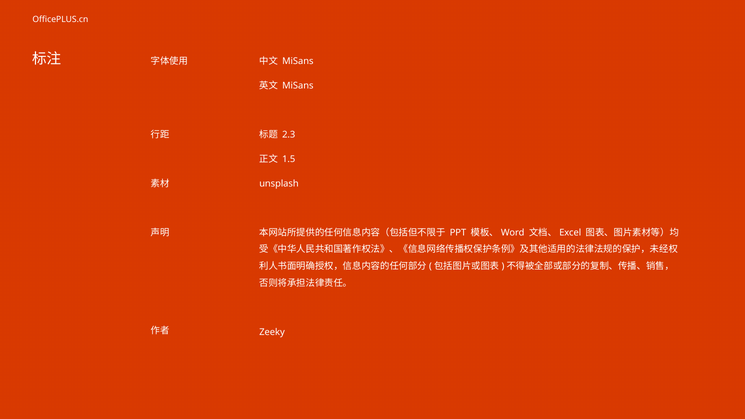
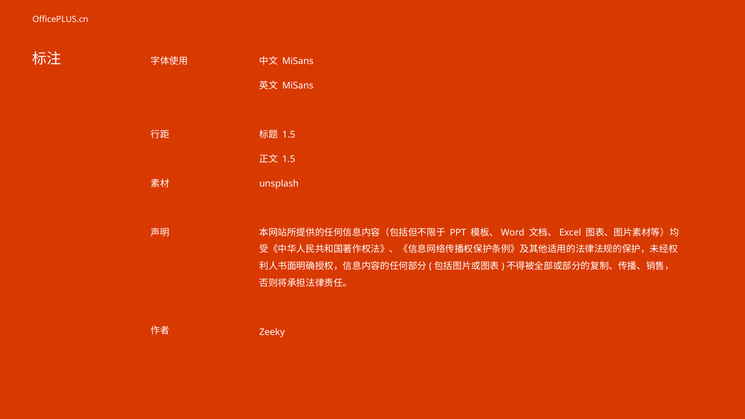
2.3 at (289, 135): 2.3 -> 1.5
